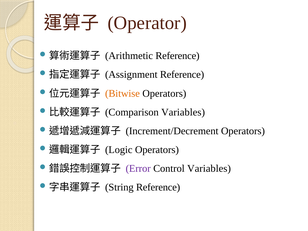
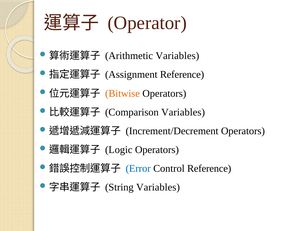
Arithmetic Reference: Reference -> Variables
Error colour: purple -> blue
Control Variables: Variables -> Reference
String Reference: Reference -> Variables
